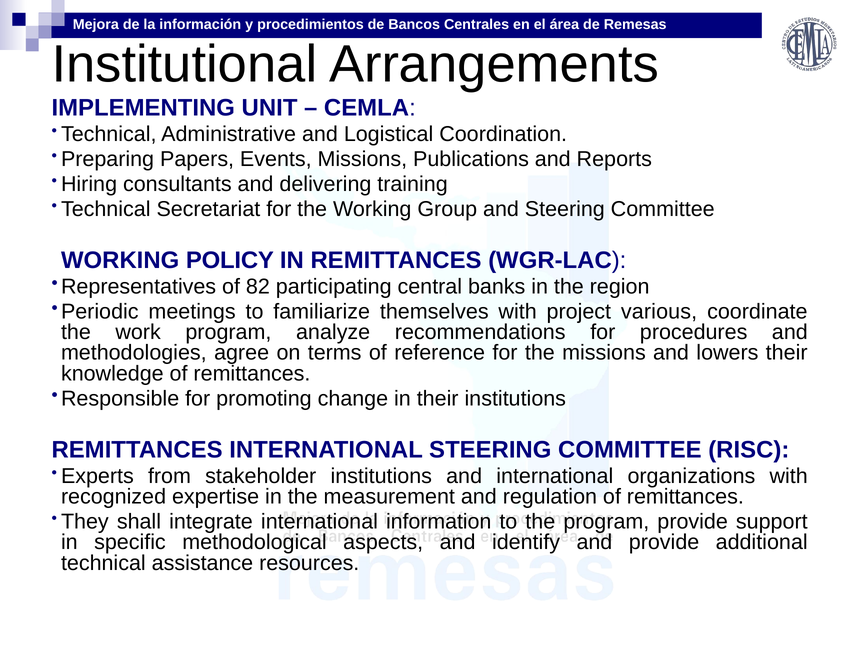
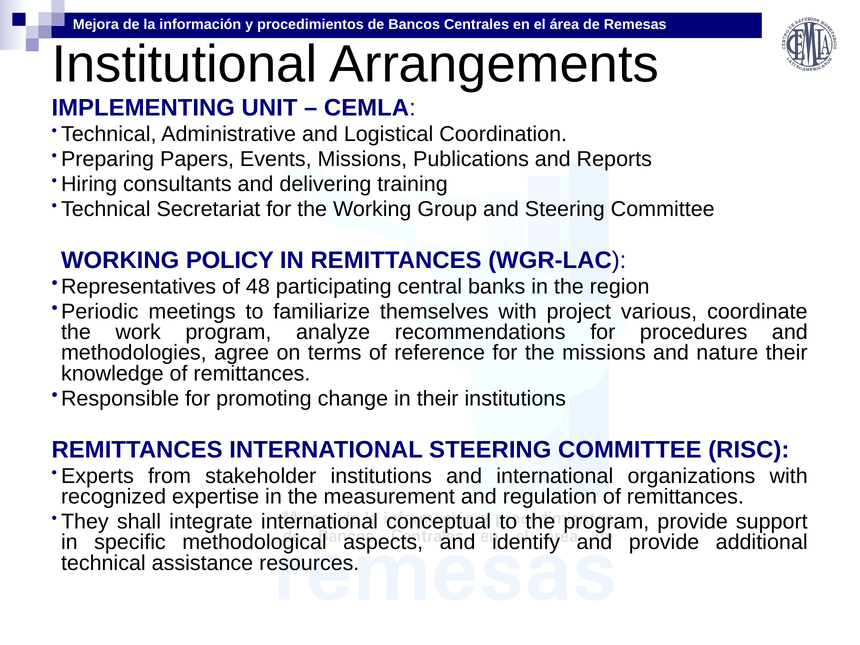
82: 82 -> 48
lowers: lowers -> nature
information: information -> conceptual
